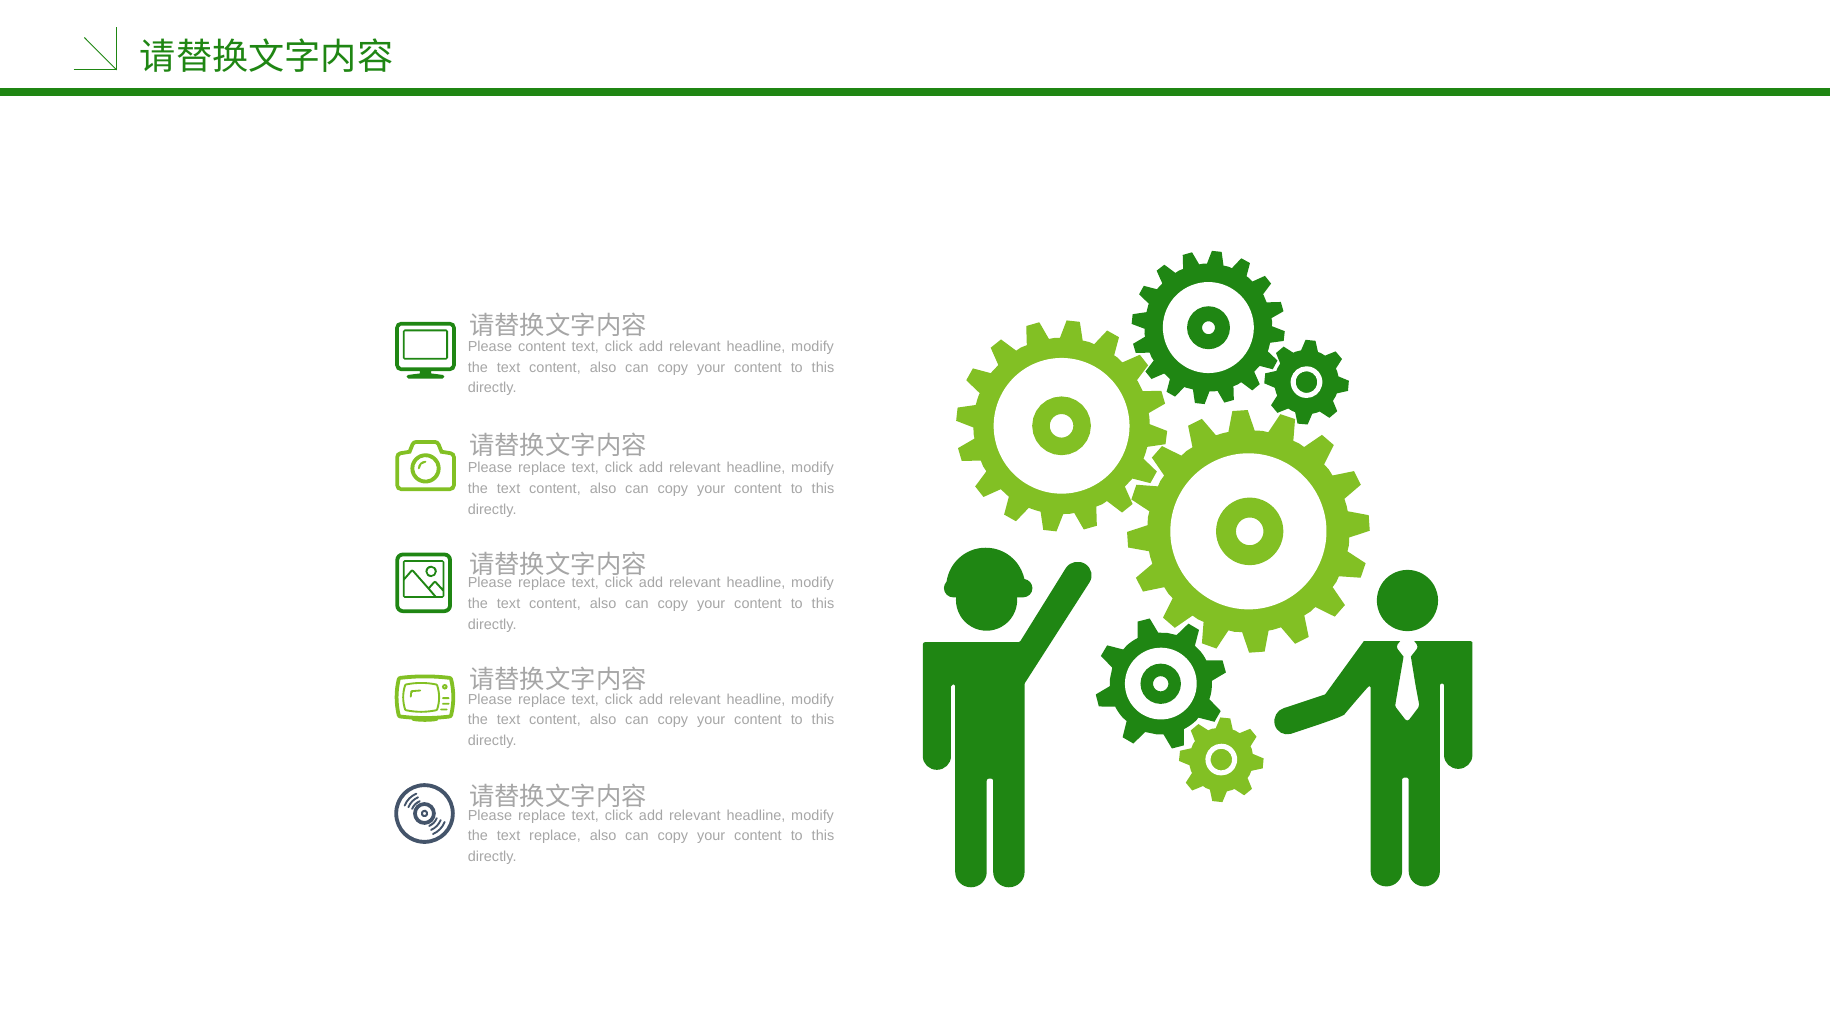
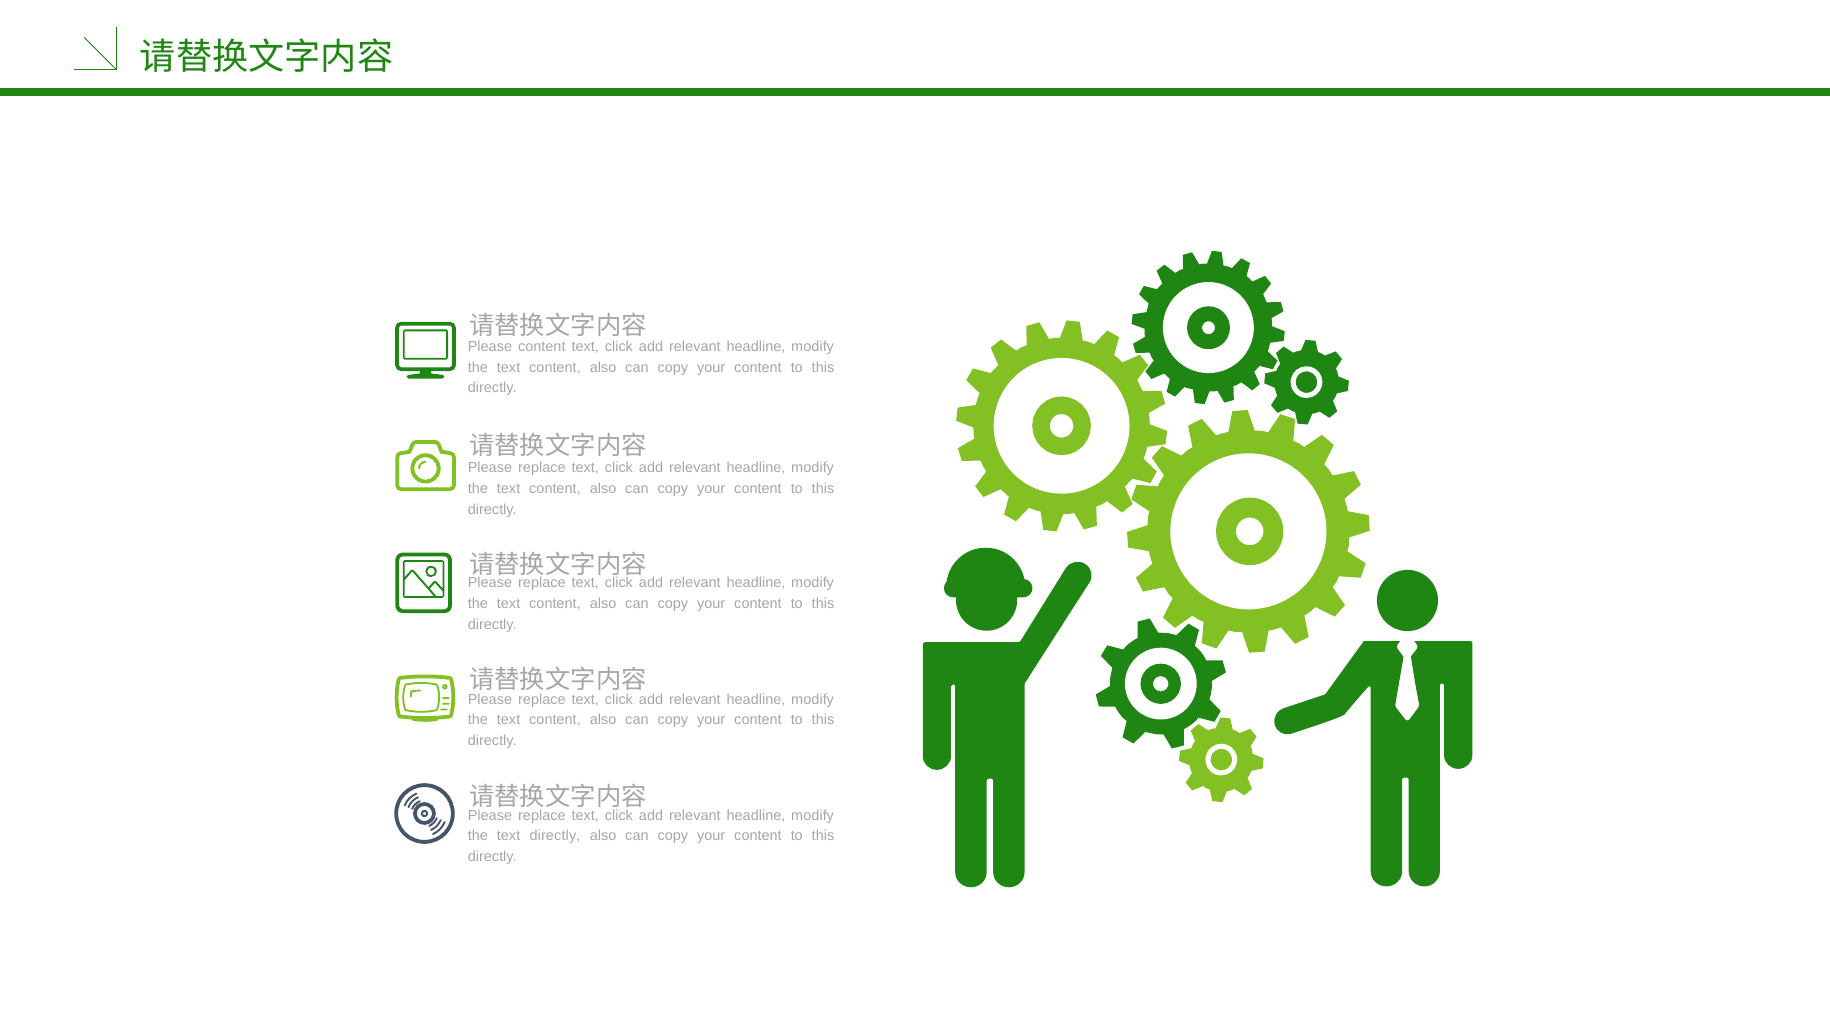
text replace: replace -> directly
